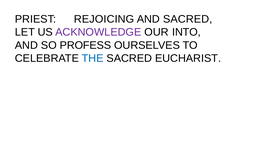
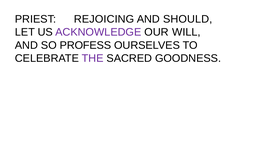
AND SACRED: SACRED -> SHOULD
INTO: INTO -> WILL
THE colour: blue -> purple
EUCHARIST: EUCHARIST -> GOODNESS
